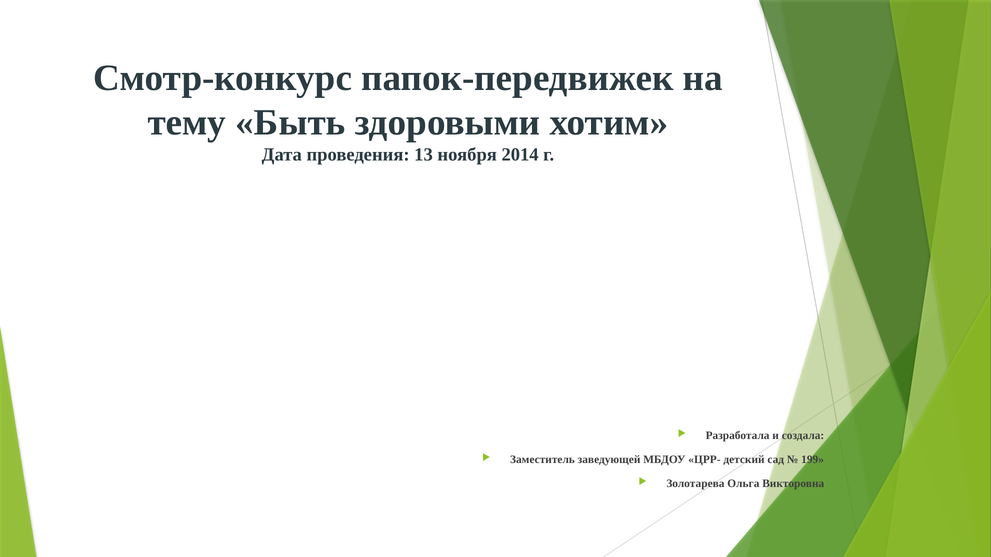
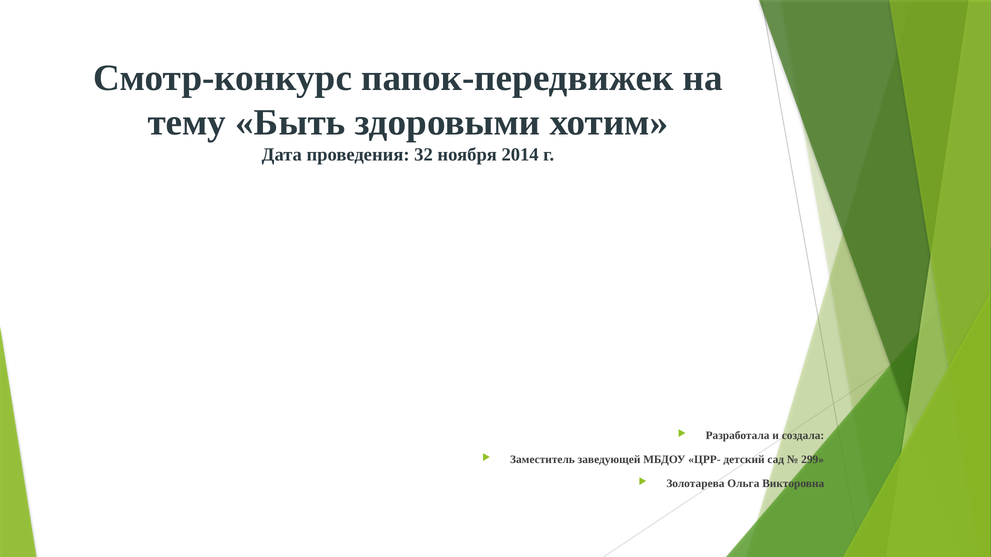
13: 13 -> 32
199: 199 -> 299
